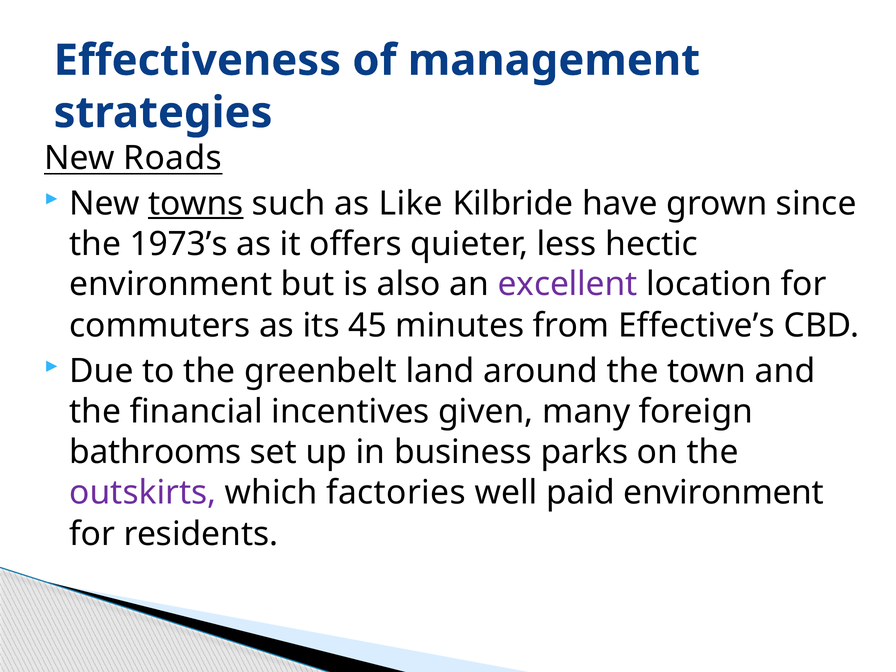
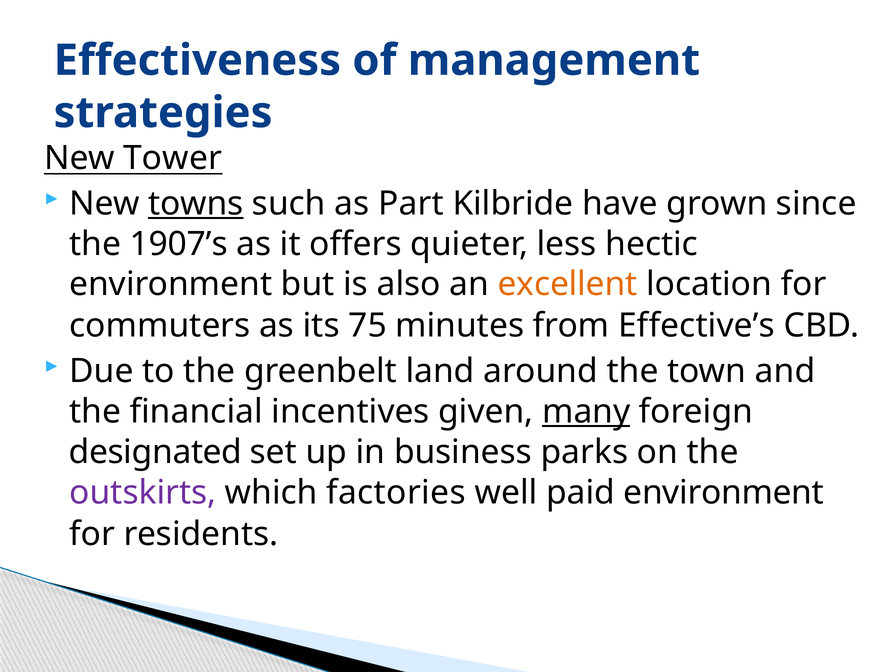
Roads: Roads -> Tower
Like: Like -> Part
1973’s: 1973’s -> 1907’s
excellent colour: purple -> orange
45: 45 -> 75
many underline: none -> present
bathrooms: bathrooms -> designated
